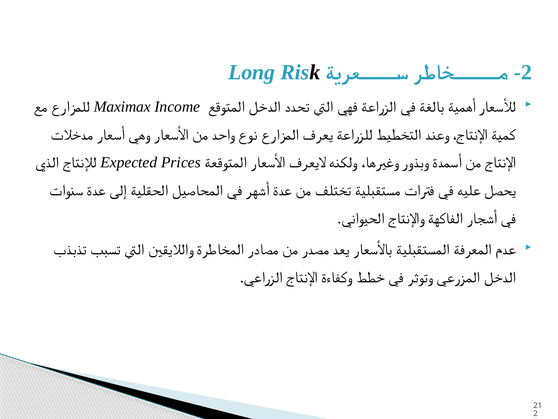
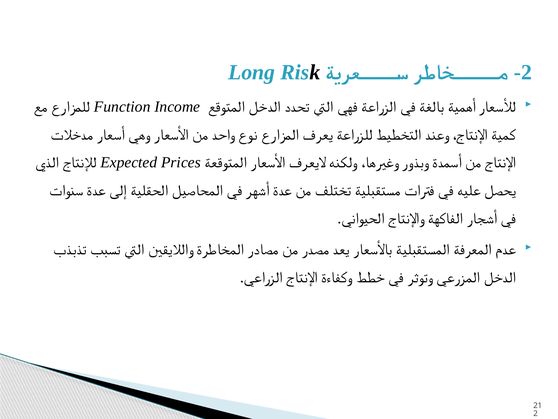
Maximax: Maximax -> Function
